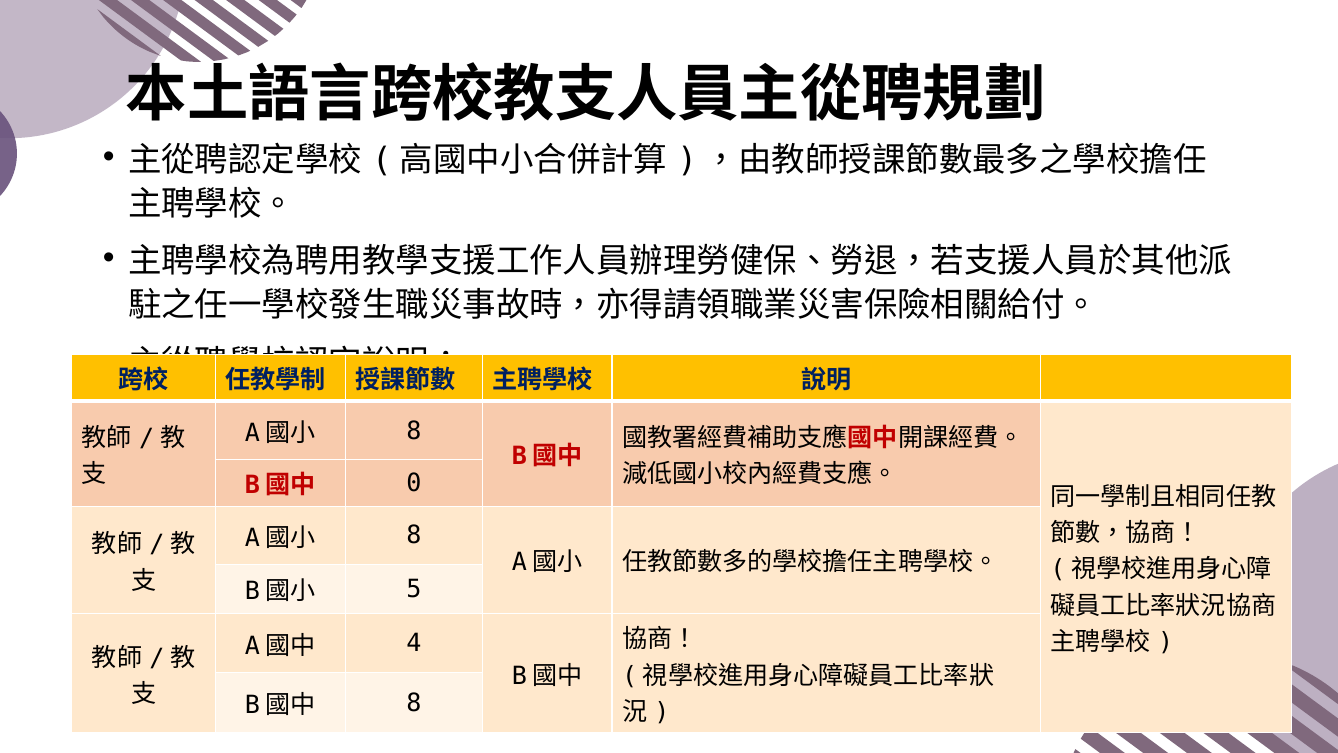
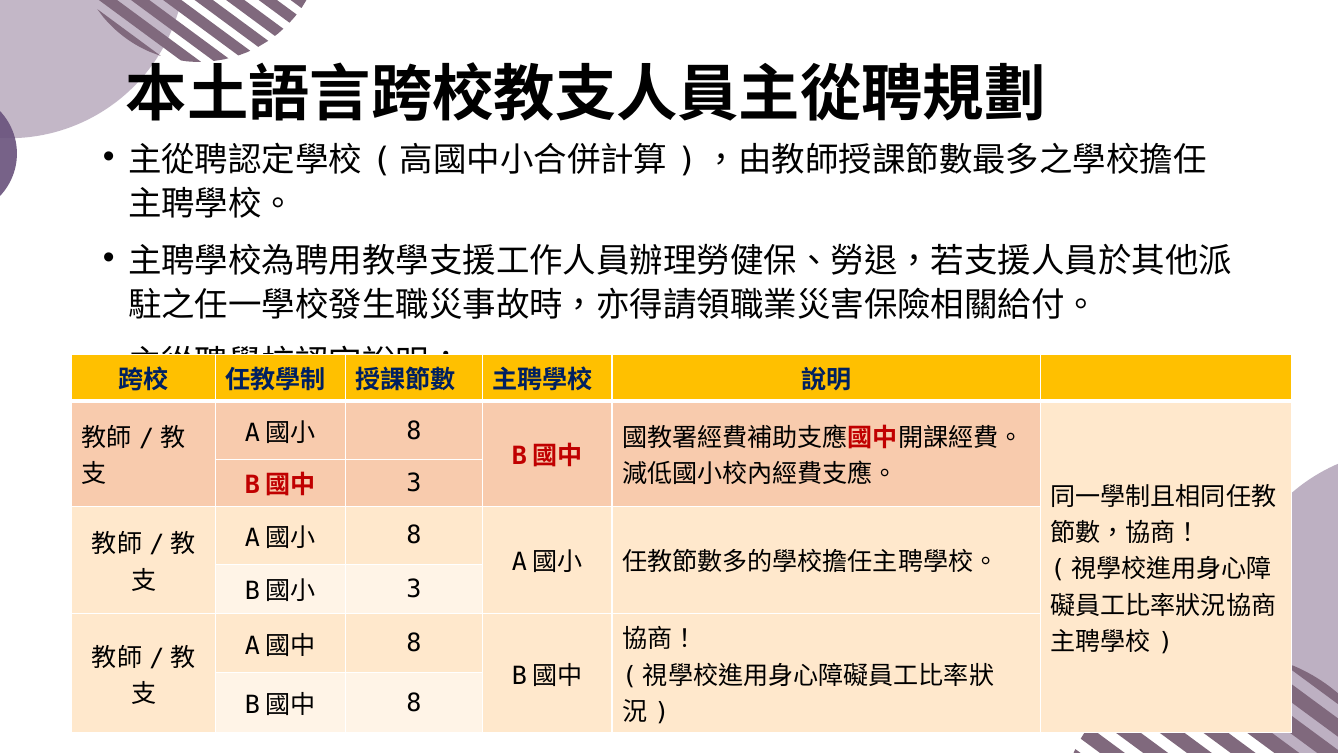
0 at (414, 483): 0 -> 3
5 at (414, 589): 5 -> 3
4 at (414, 643): 4 -> 8
